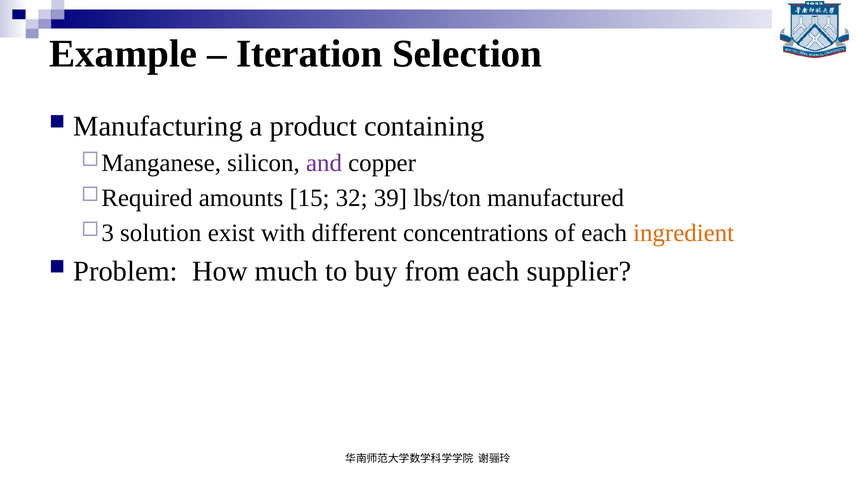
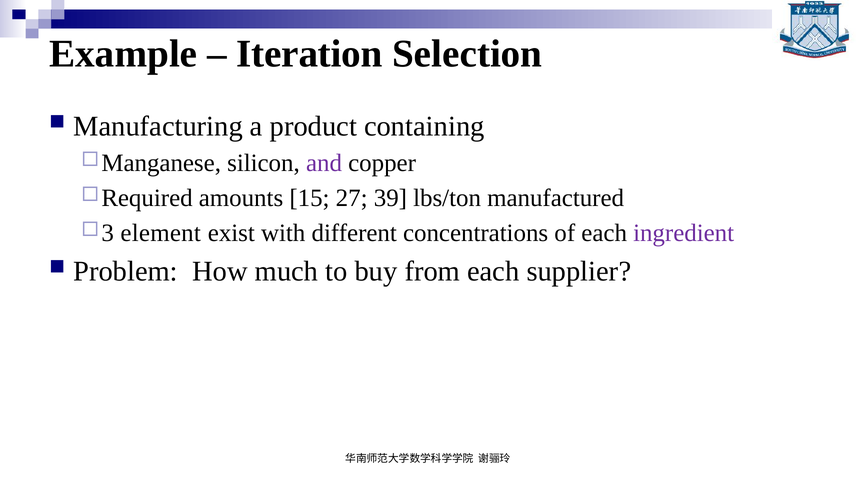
32: 32 -> 27
solution: solution -> element
ingredient colour: orange -> purple
